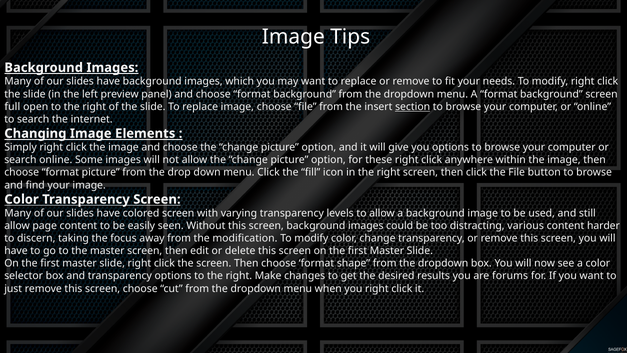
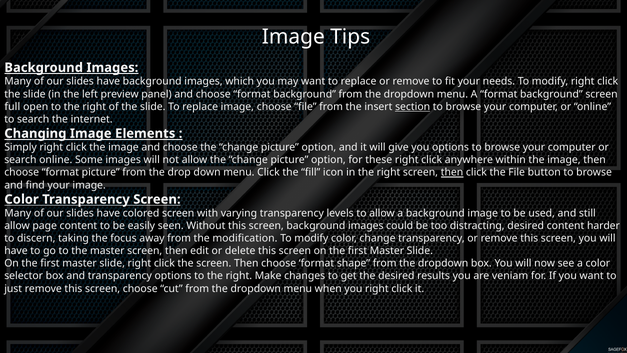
then at (452, 172) underline: none -> present
distracting various: various -> desired
forums: forums -> veniam
